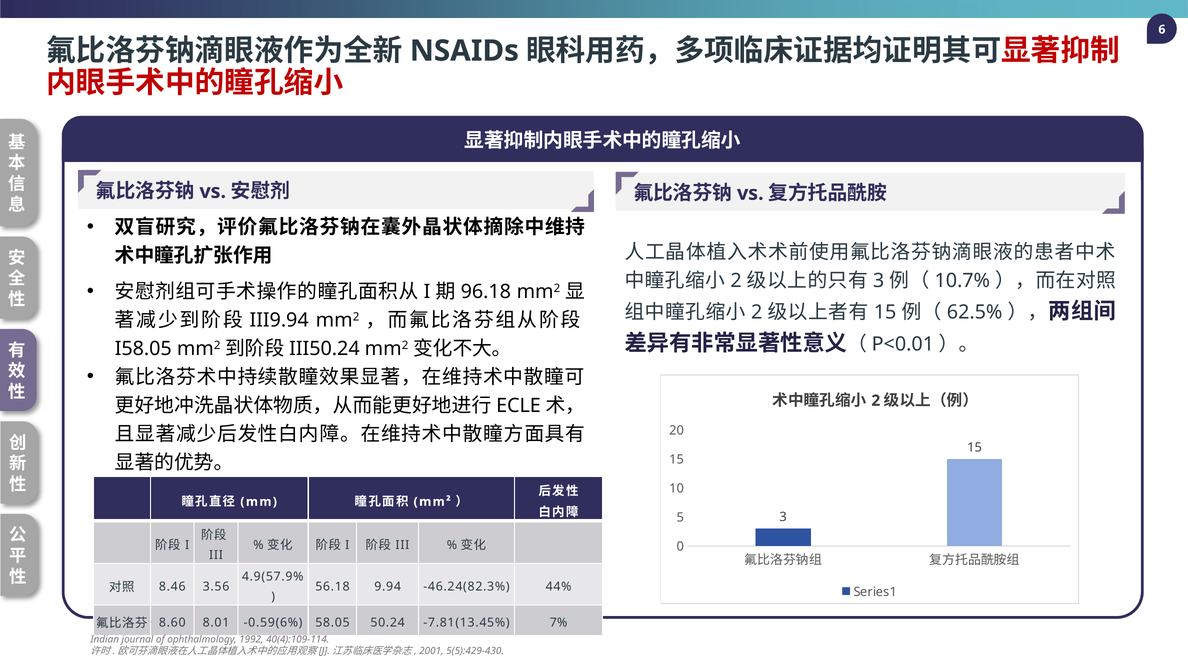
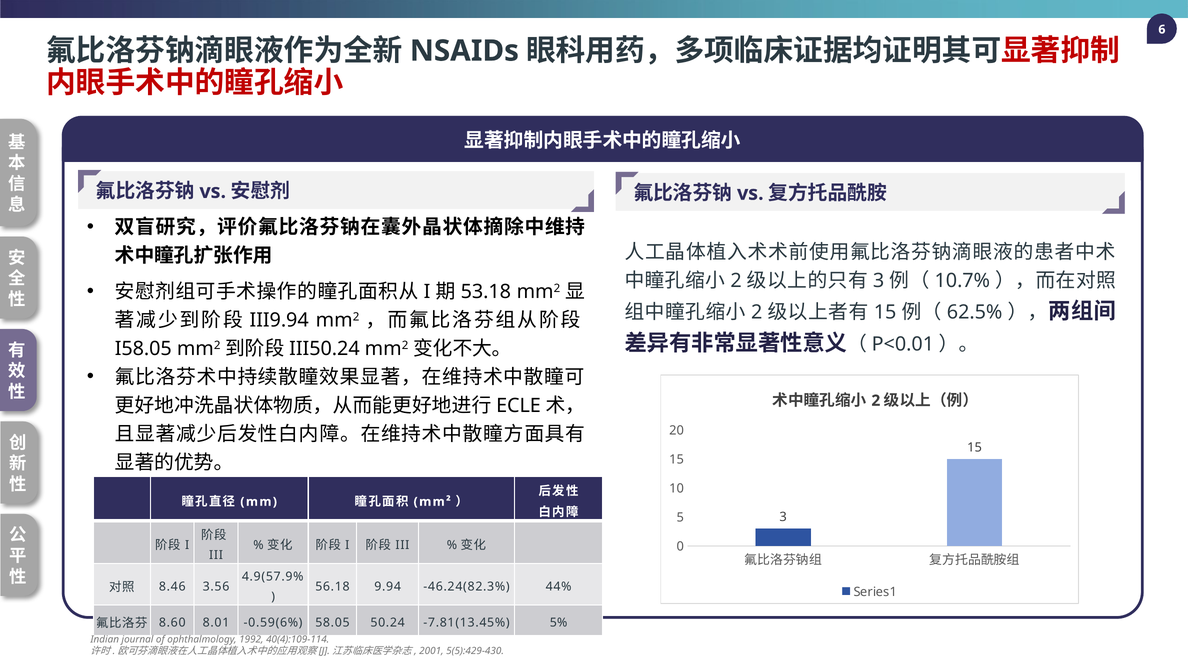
96.18: 96.18 -> 53.18
7%: 7% -> 5%
